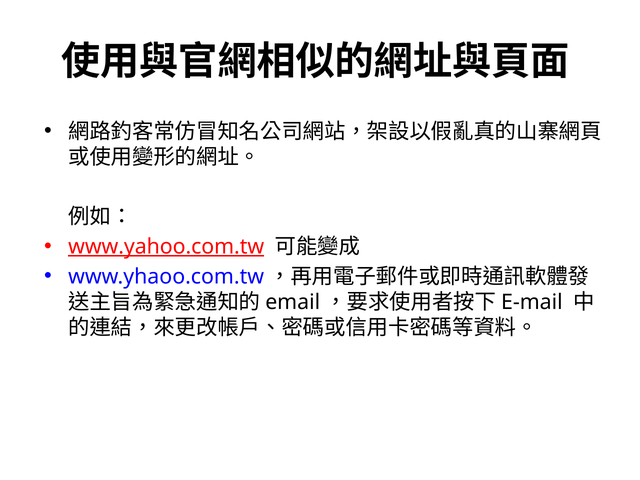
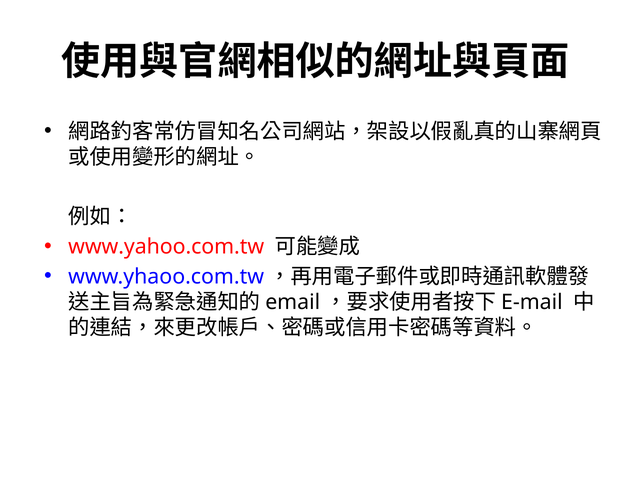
www.yahoo.com.tw underline: present -> none
